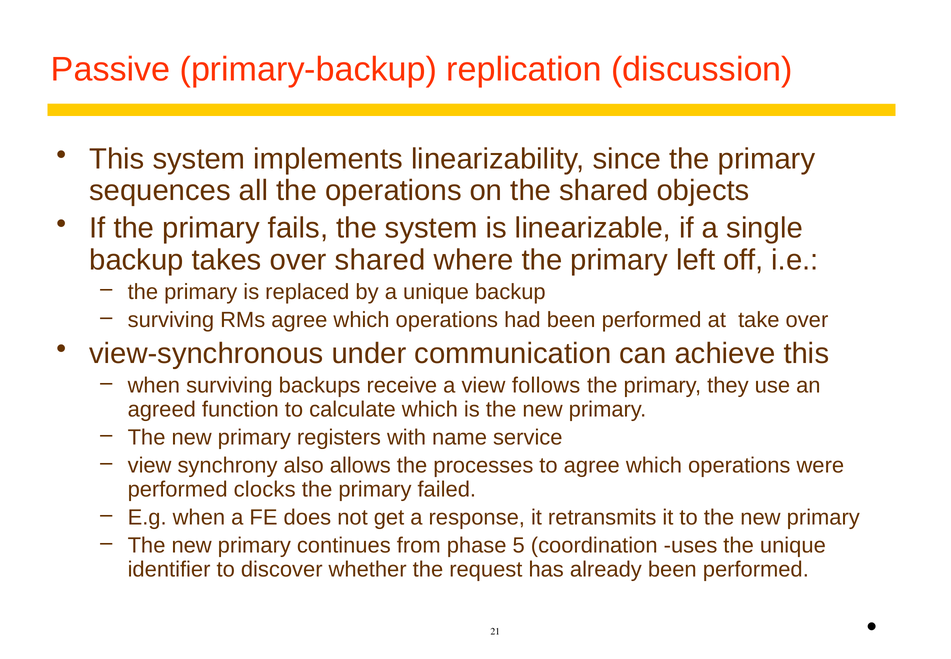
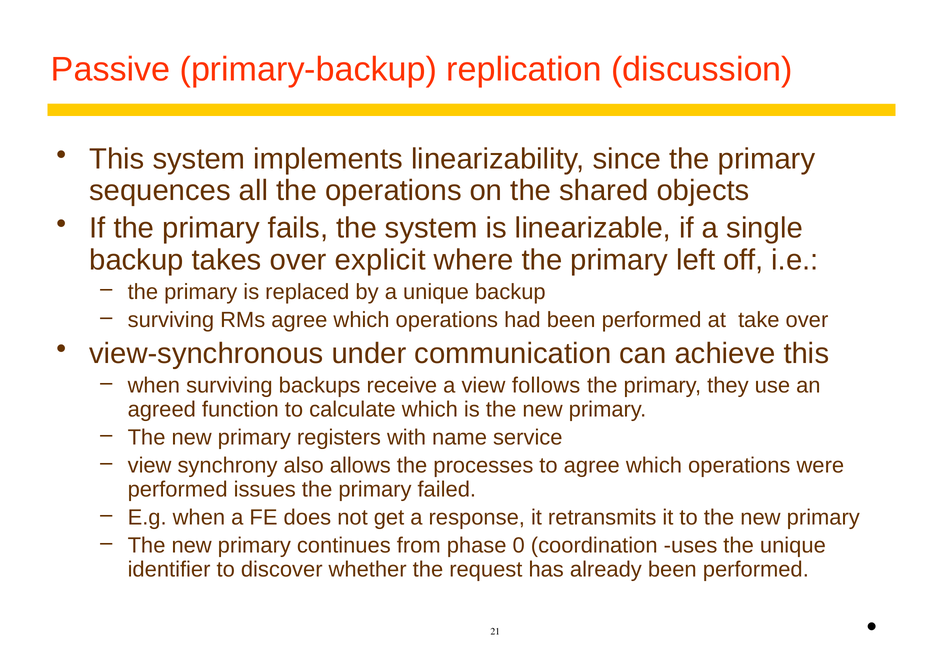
over shared: shared -> explicit
clocks: clocks -> issues
5: 5 -> 0
